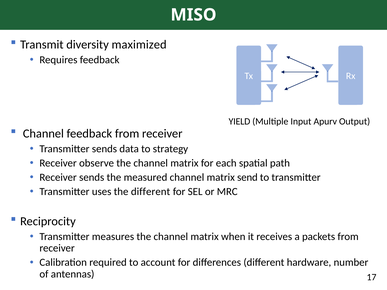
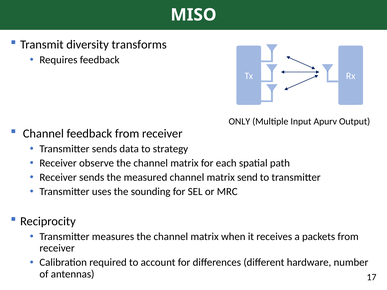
maximized: maximized -> transforms
YIELD: YIELD -> ONLY
the different: different -> sounding
